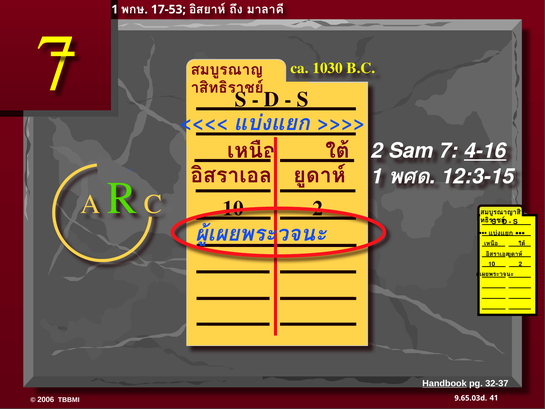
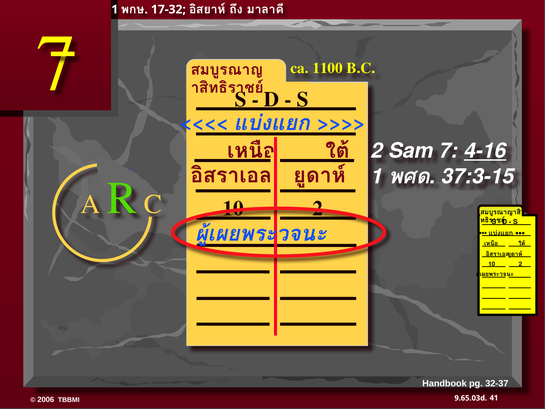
17-53: 17-53 -> 17-32
1030: 1030 -> 1100
12:3-15: 12:3-15 -> 37:3-15
Handbook underline: present -> none
